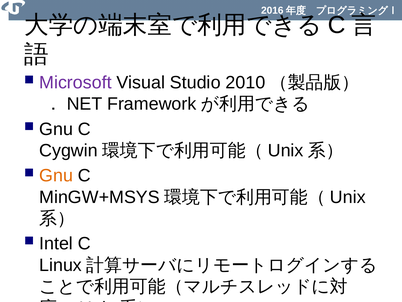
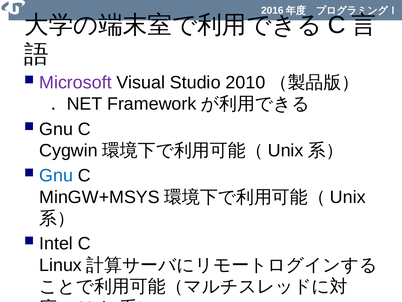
Gnu at (56, 175) colour: orange -> blue
